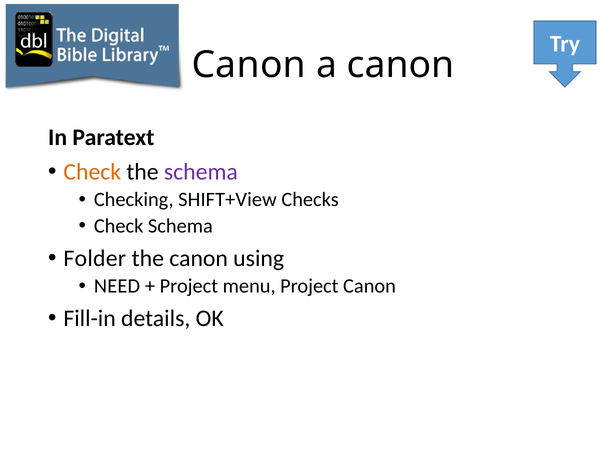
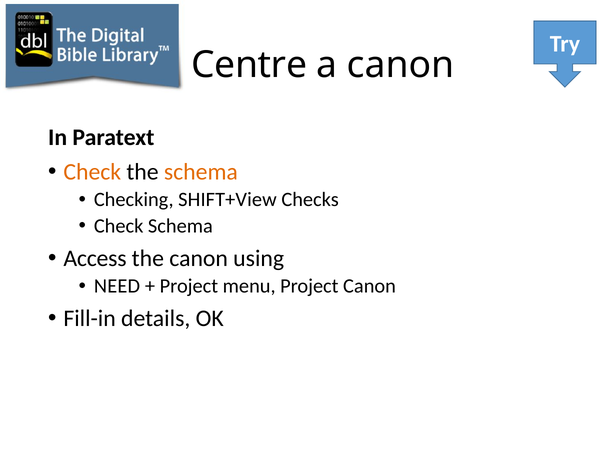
Canon at (249, 65): Canon -> Centre
schema at (201, 172) colour: purple -> orange
Folder: Folder -> Access
